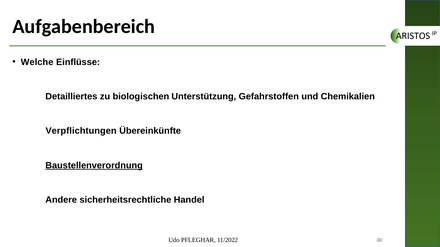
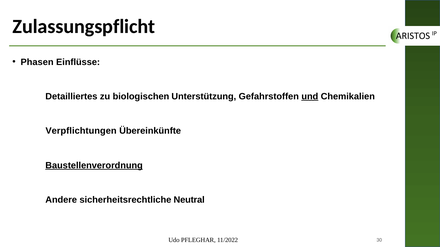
Aufgabenbereich: Aufgabenbereich -> Zulassungspflicht
Welche: Welche -> Phasen
und underline: none -> present
Handel: Handel -> Neutral
